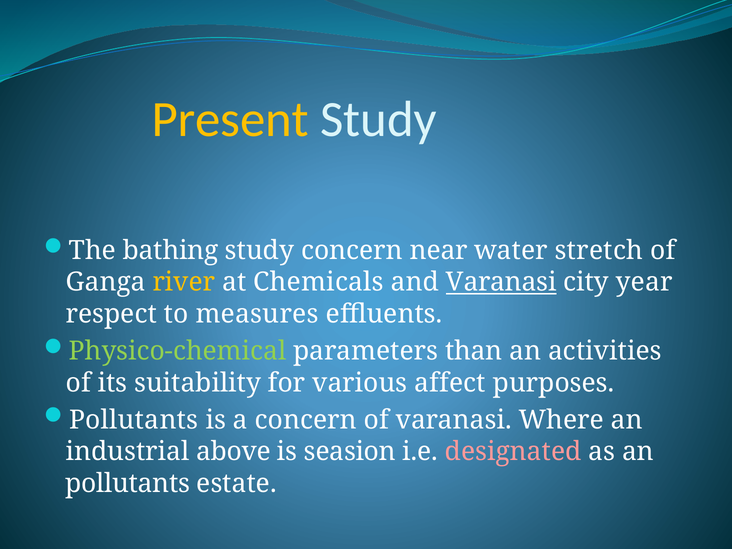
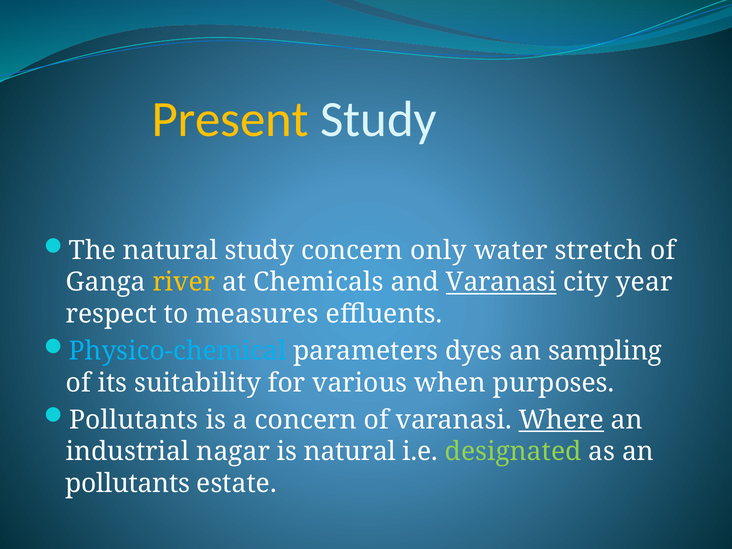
The bathing: bathing -> natural
near: near -> only
Physico-chemical colour: light green -> light blue
than: than -> dyes
activities: activities -> sampling
affect: affect -> when
Where underline: none -> present
above: above -> nagar
is seasion: seasion -> natural
designated colour: pink -> light green
